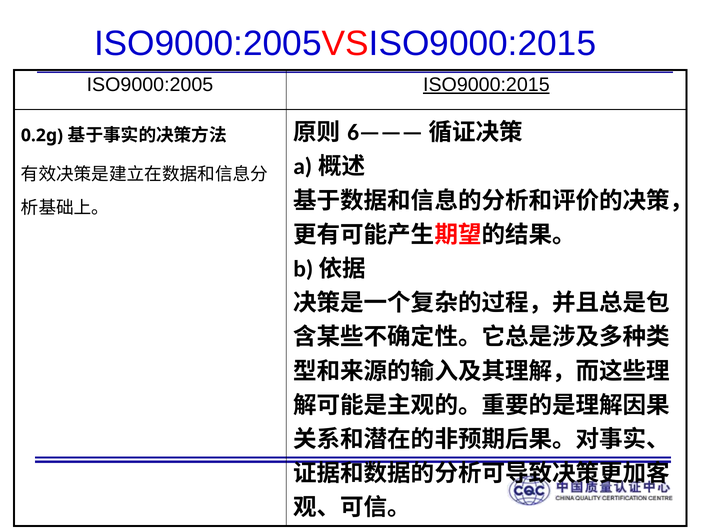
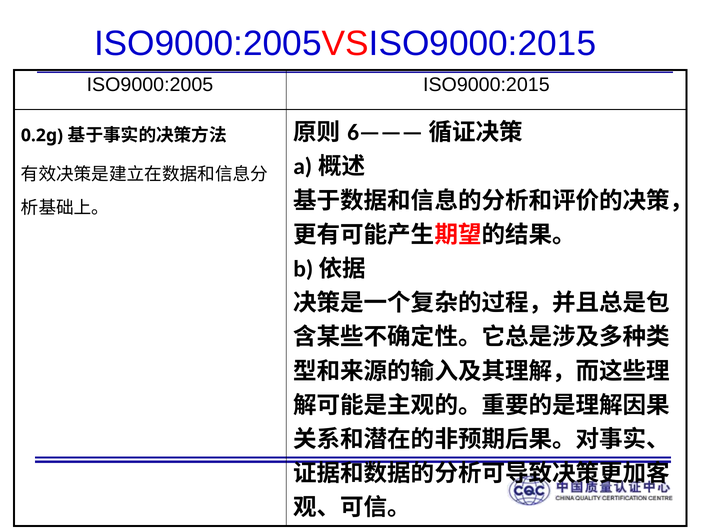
ISO9000:2015 underline: present -> none
